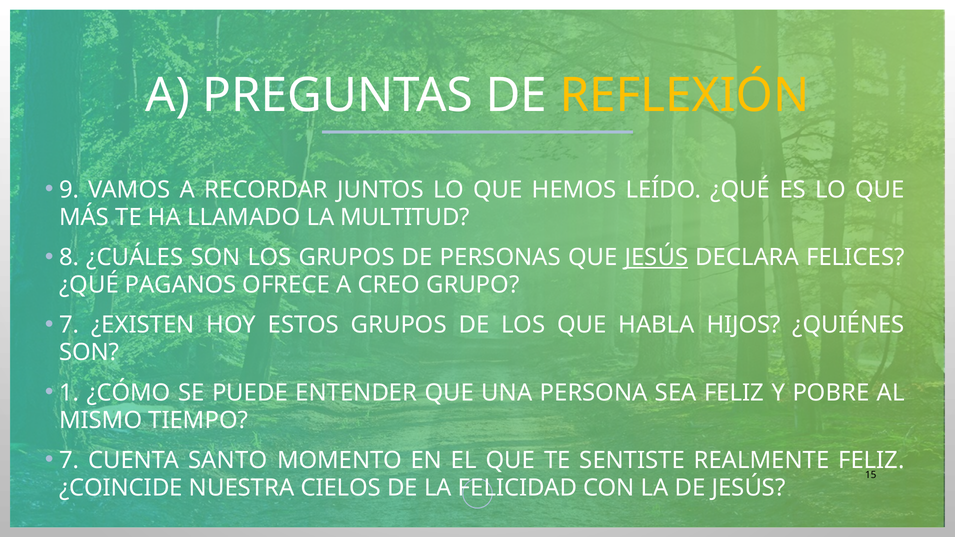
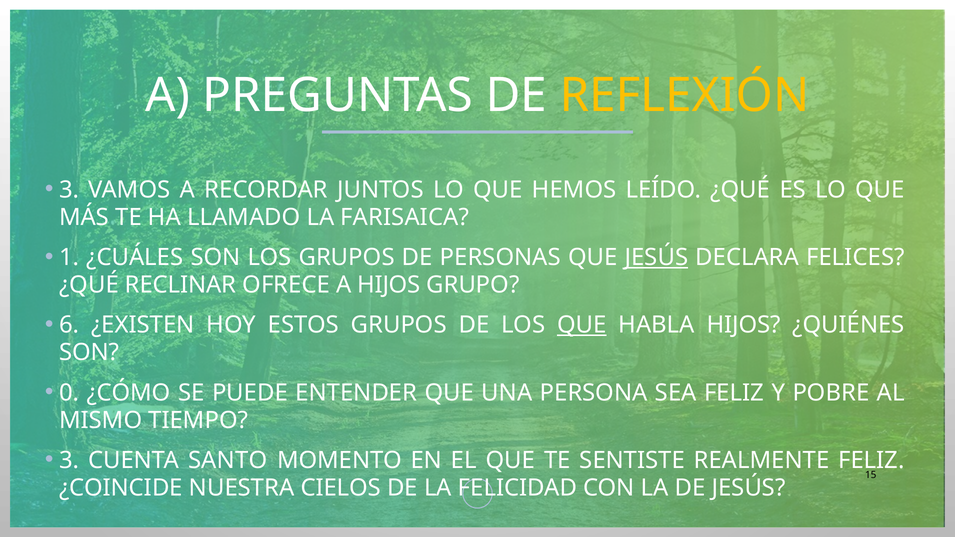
9 at (69, 190): 9 -> 3
MULTITUD: MULTITUD -> FARISAICA
8: 8 -> 1
PAGANOS: PAGANOS -> RECLINAR
A CREO: CREO -> HIJOS
7 at (69, 325): 7 -> 6
QUE at (582, 325) underline: none -> present
1: 1 -> 0
7 at (69, 460): 7 -> 3
